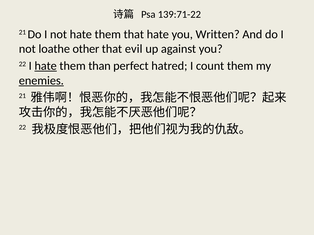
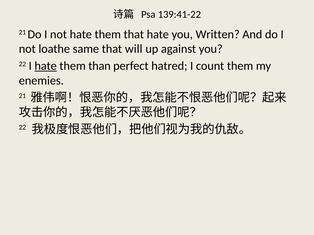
139:71-22: 139:71-22 -> 139:41-22
other: other -> same
evil: evil -> will
enemies underline: present -> none
